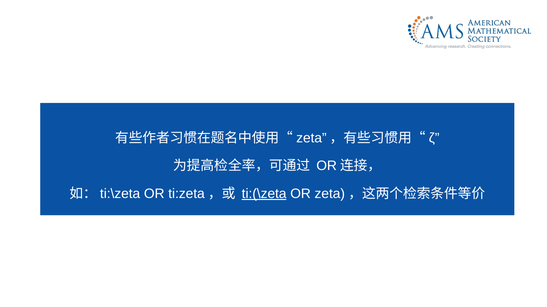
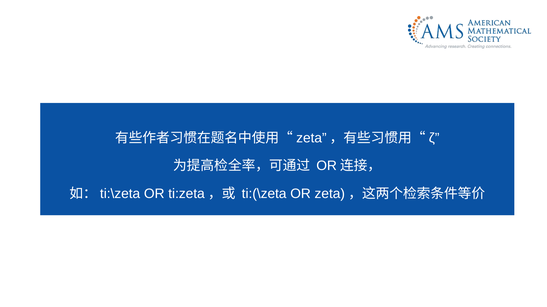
ti:(\zeta underline: present -> none
